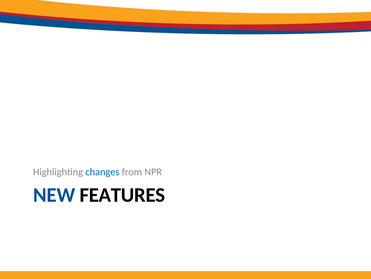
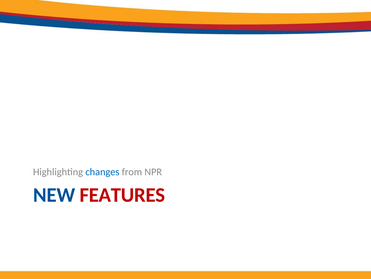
FEATURES colour: black -> red
